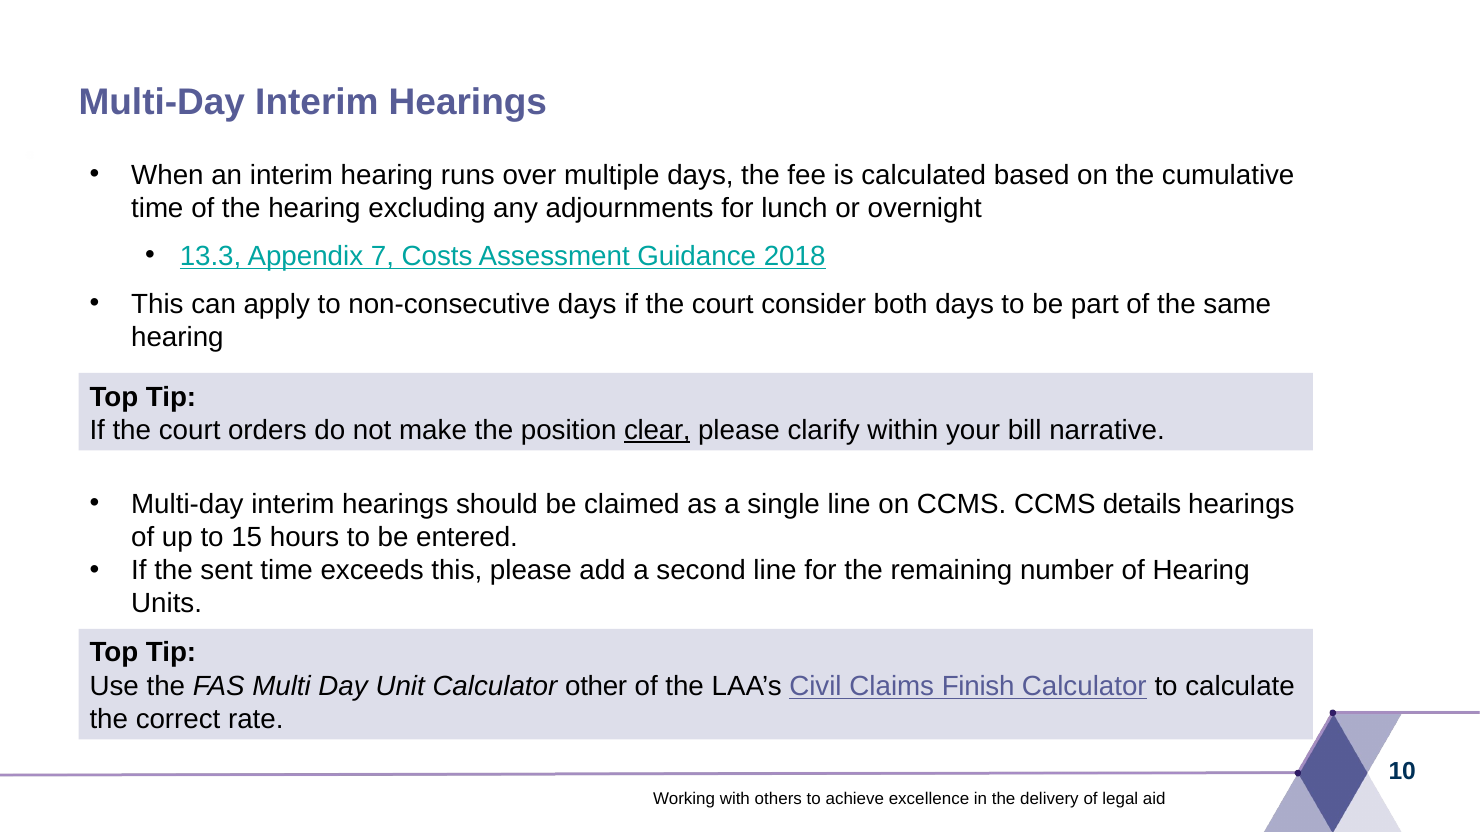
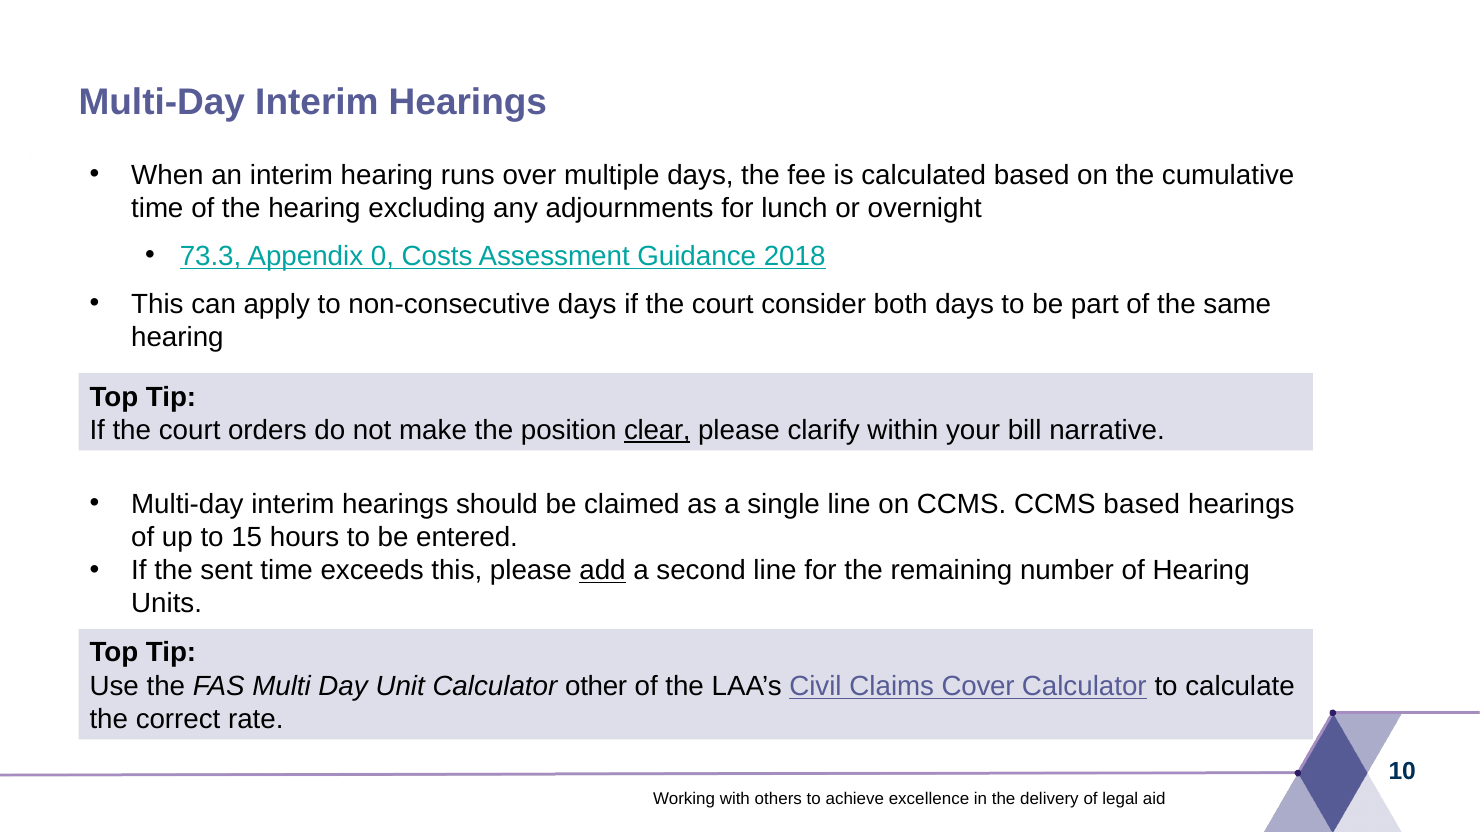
13.3: 13.3 -> 73.3
7: 7 -> 0
CCMS details: details -> based
add underline: none -> present
Finish: Finish -> Cover
